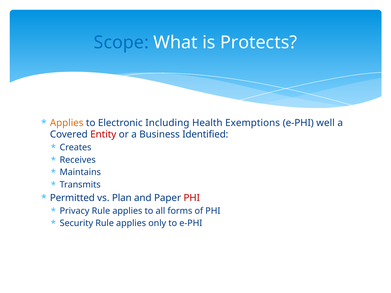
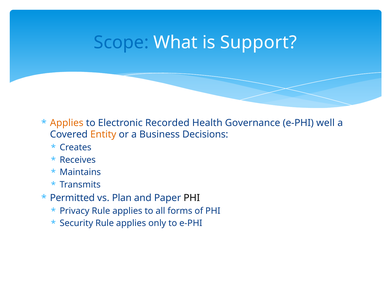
Protects: Protects -> Support
Including: Including -> Recorded
Exemptions: Exemptions -> Governance
Entity colour: red -> orange
Identified: Identified -> Decisions
PHI at (192, 198) colour: red -> black
